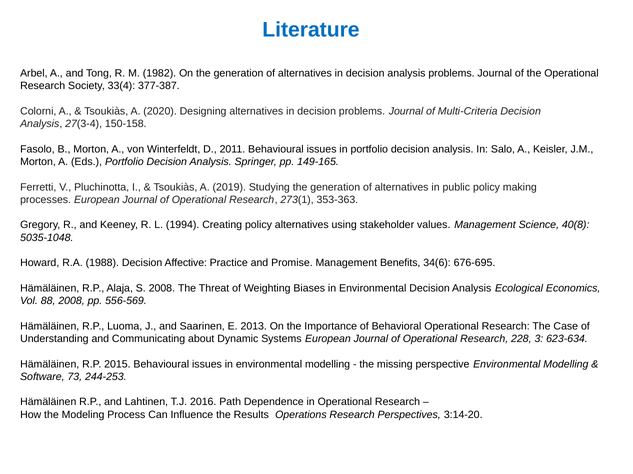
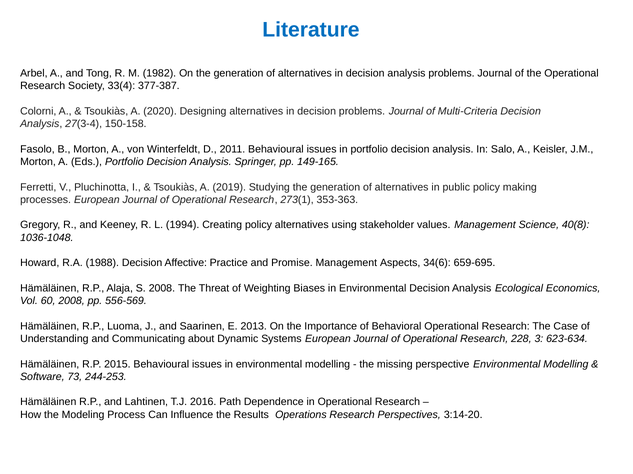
5035-1048: 5035-1048 -> 1036-1048
Benefits: Benefits -> Aspects
676-695: 676-695 -> 659-695
88: 88 -> 60
